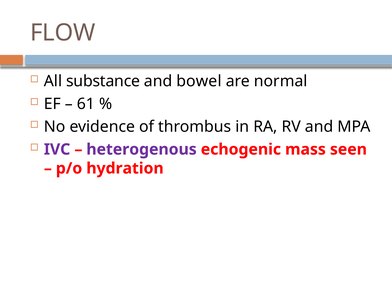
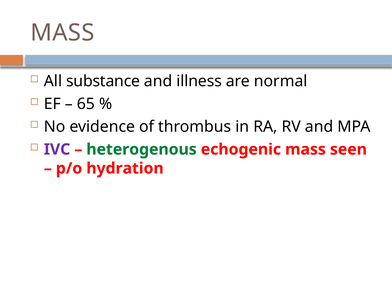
FLOW at (63, 33): FLOW -> MASS
bowel: bowel -> illness
61: 61 -> 65
heterogenous colour: purple -> green
